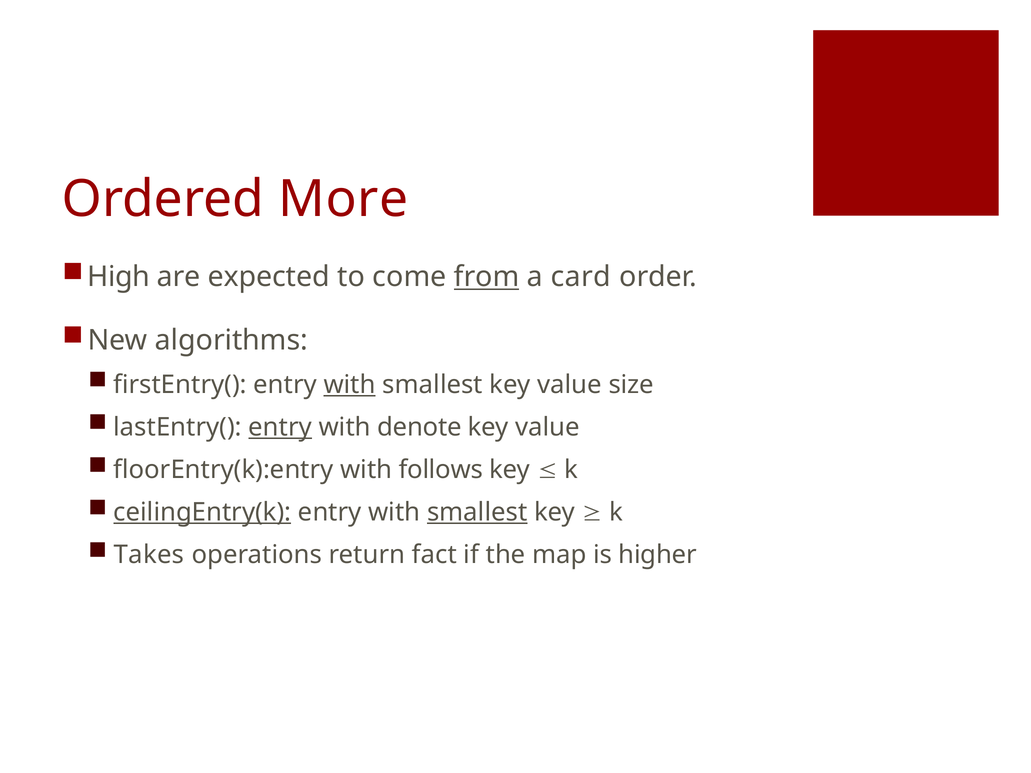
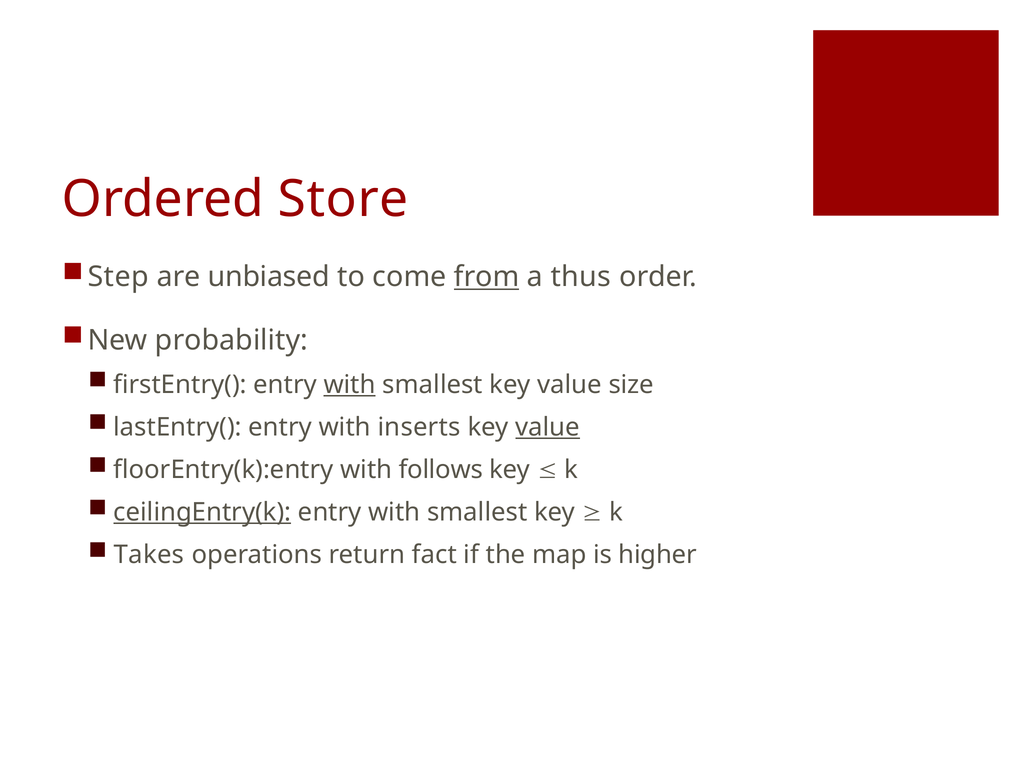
More: More -> Store
High: High -> Step
expected: expected -> unbiased
card: card -> thus
algorithms: algorithms -> probability
entry at (280, 427) underline: present -> none
denote: denote -> inserts
value at (548, 427) underline: none -> present
smallest at (477, 513) underline: present -> none
